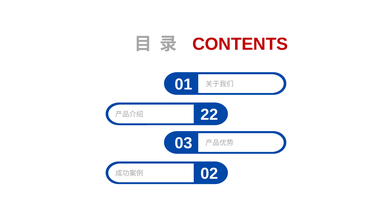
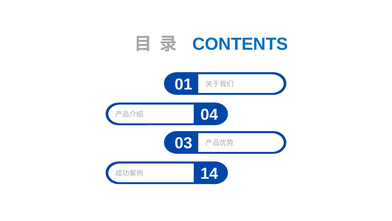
CONTENTS colour: red -> blue
22: 22 -> 04
02: 02 -> 14
